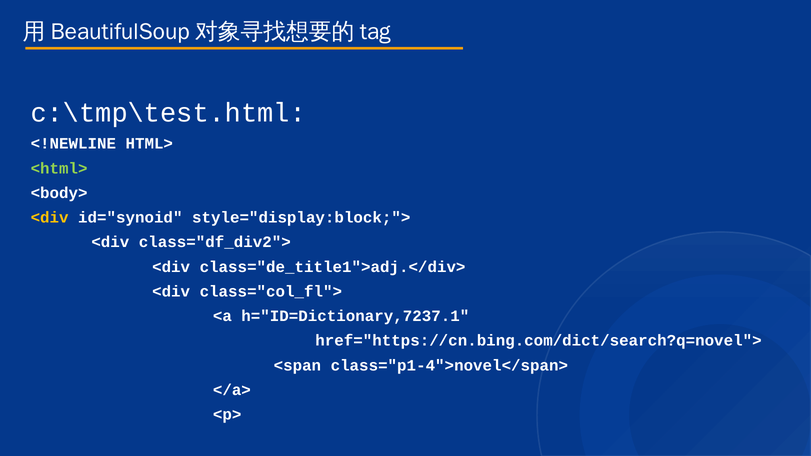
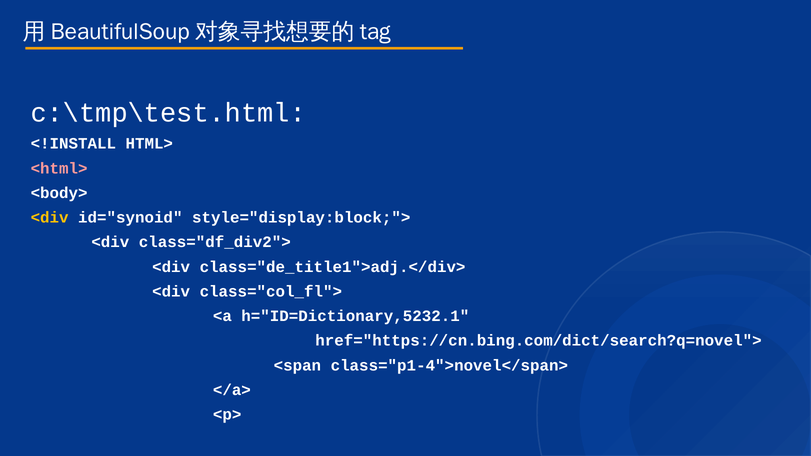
<!NEWLINE: <!NEWLINE -> <!INSTALL
<html> colour: light green -> pink
h="ID=Dictionary,7237.1: h="ID=Dictionary,7237.1 -> h="ID=Dictionary,5232.1
